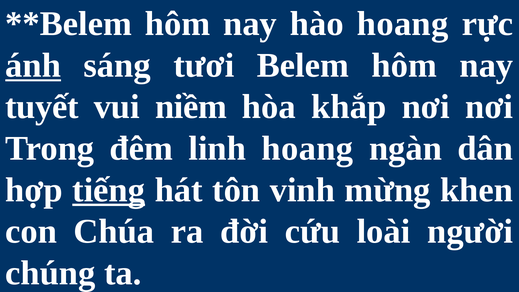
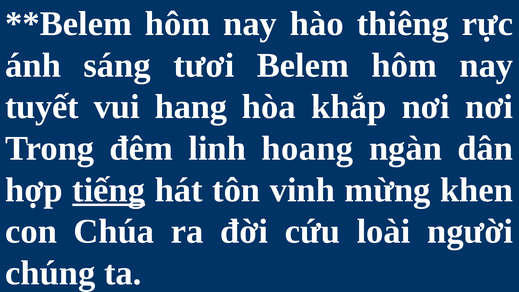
hào hoang: hoang -> thiêng
ánh underline: present -> none
niềm: niềm -> hang
